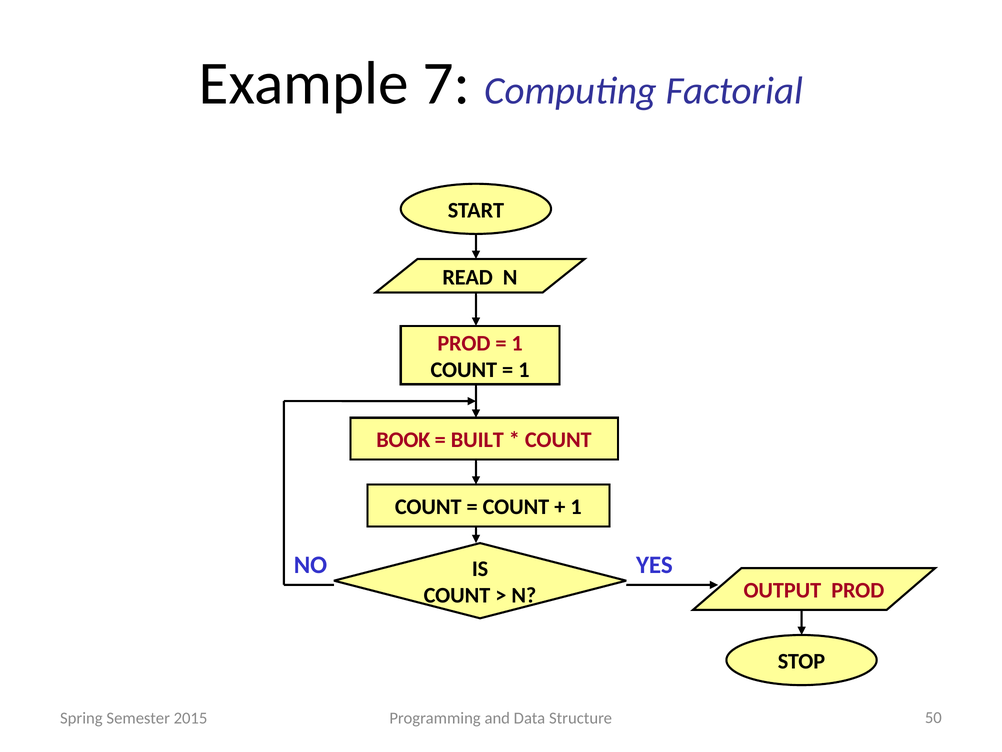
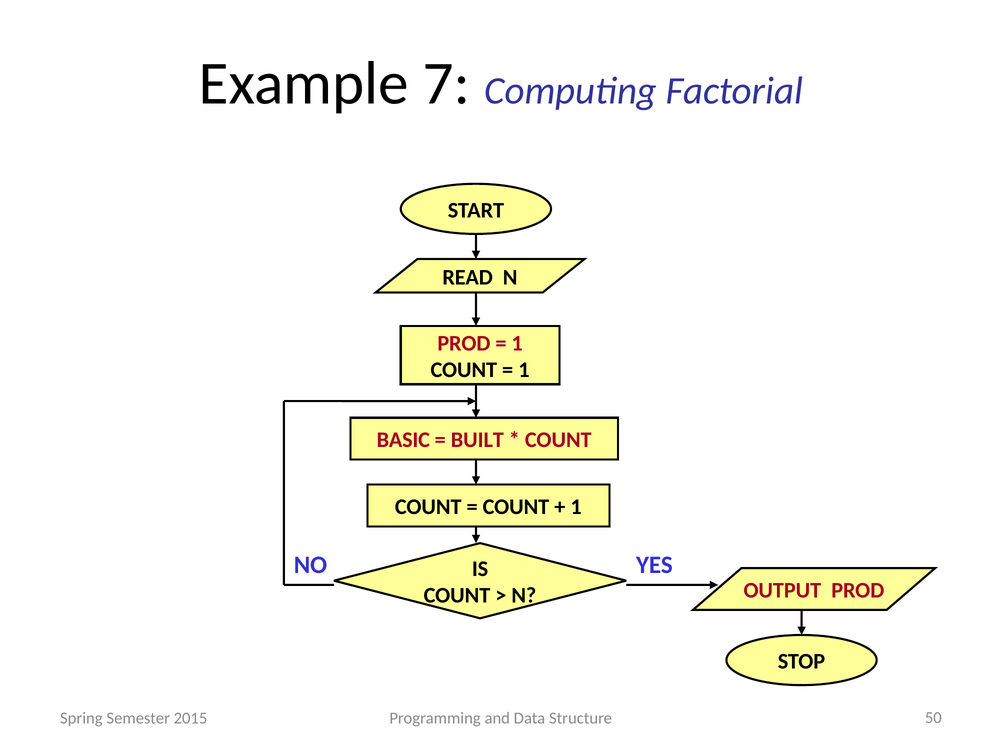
BOOK: BOOK -> BASIC
